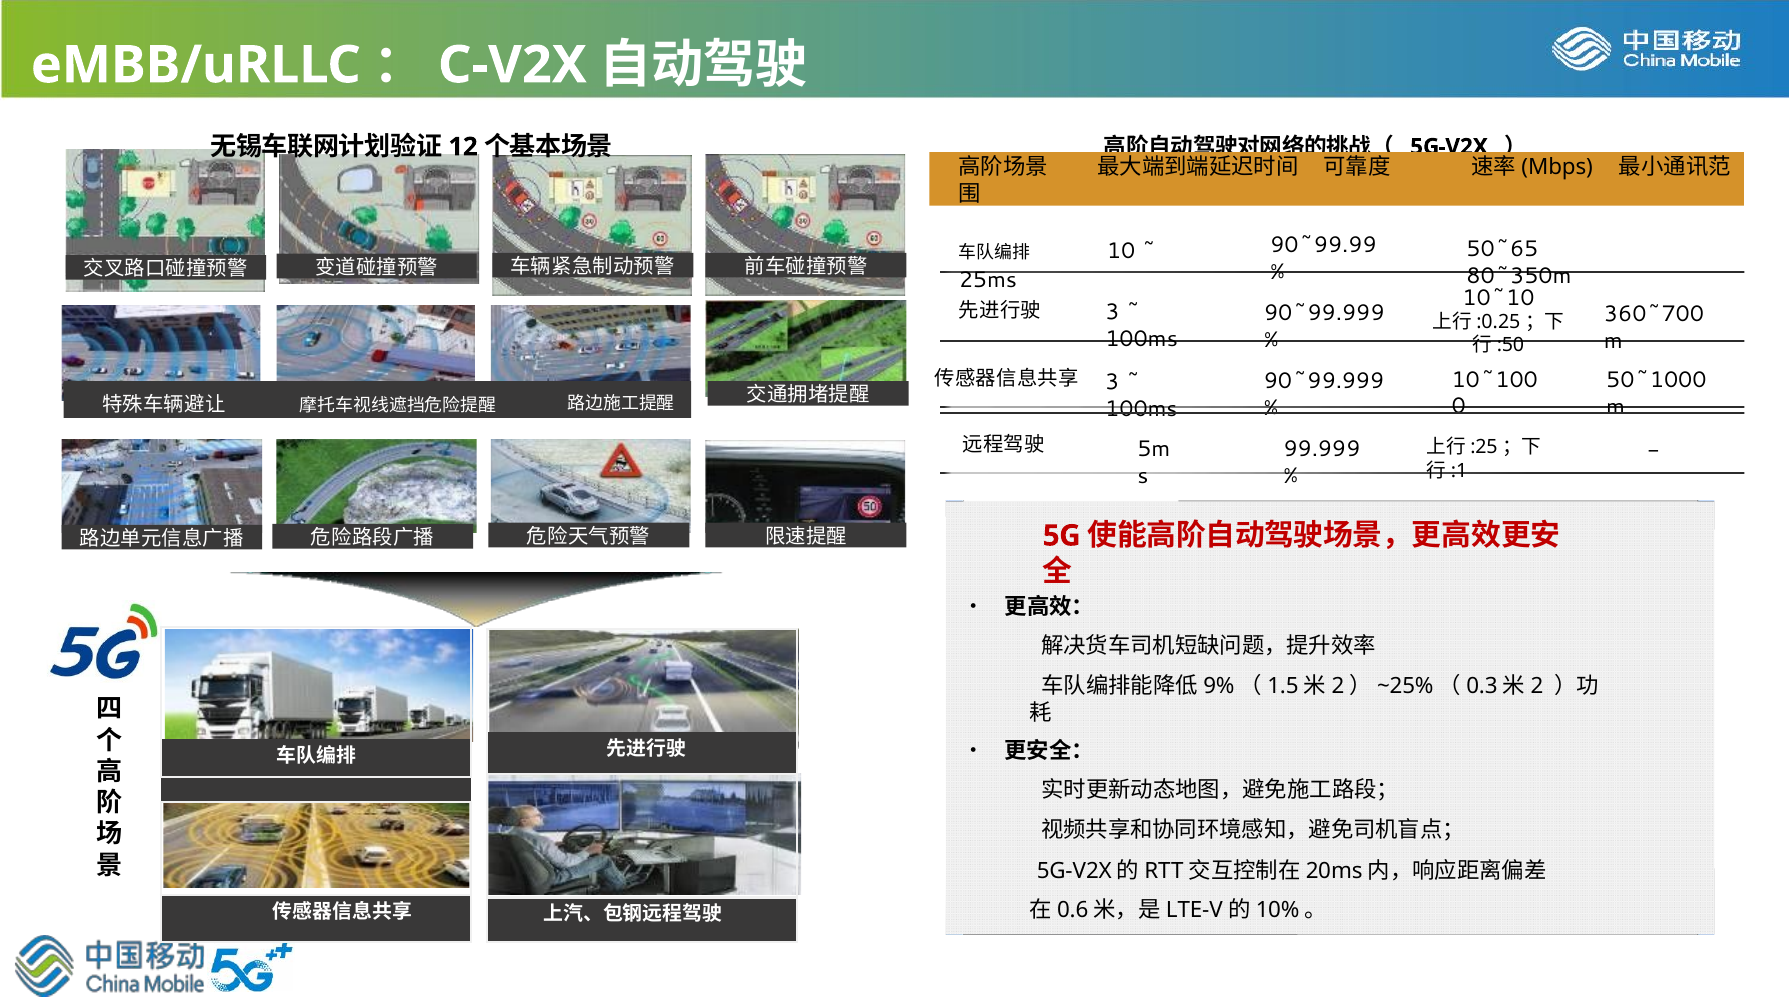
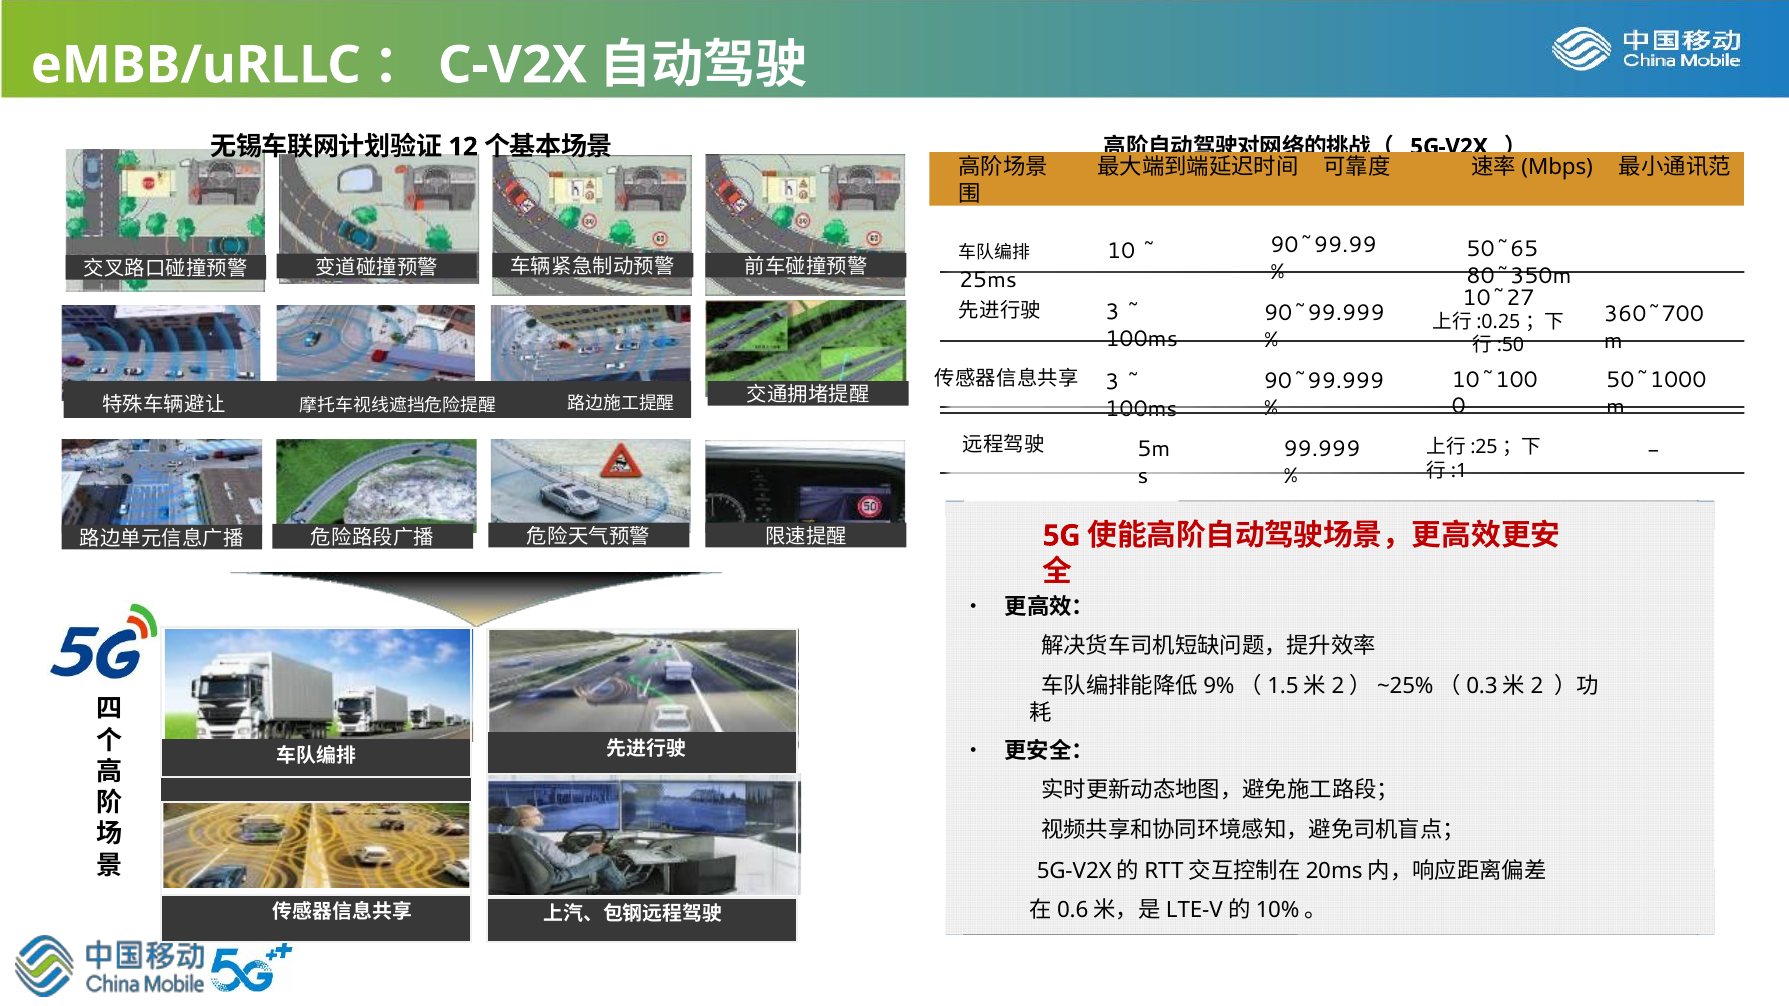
10~10: 10~10 -> 10~27
